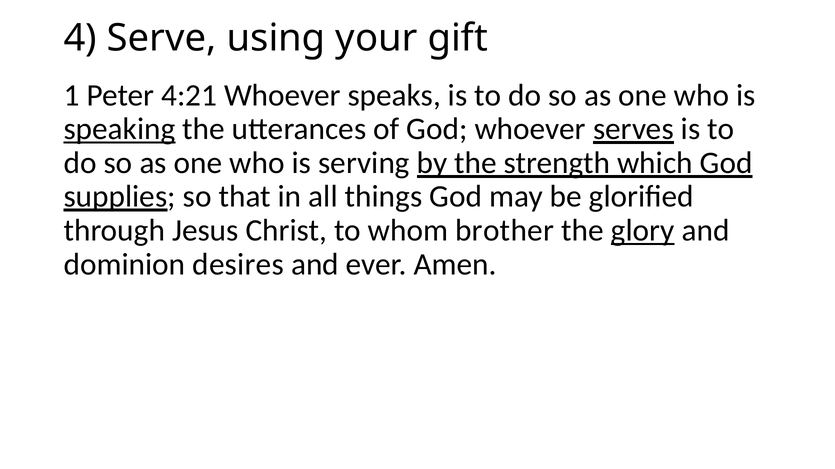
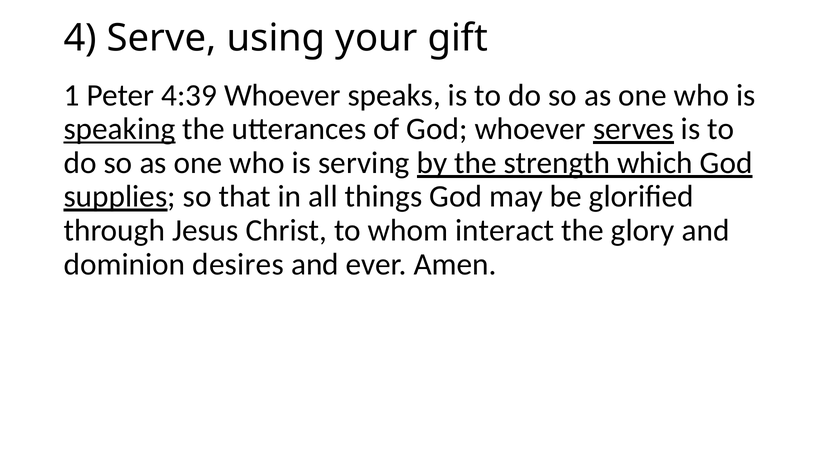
4:21: 4:21 -> 4:39
brother: brother -> interact
glory underline: present -> none
